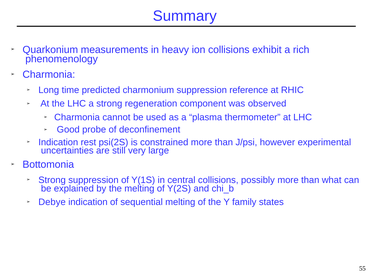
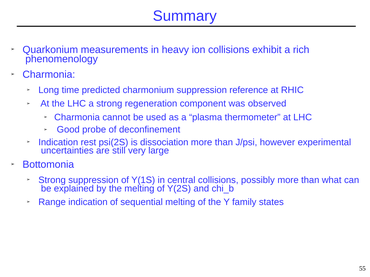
constrained: constrained -> dissociation
Debye: Debye -> Range
